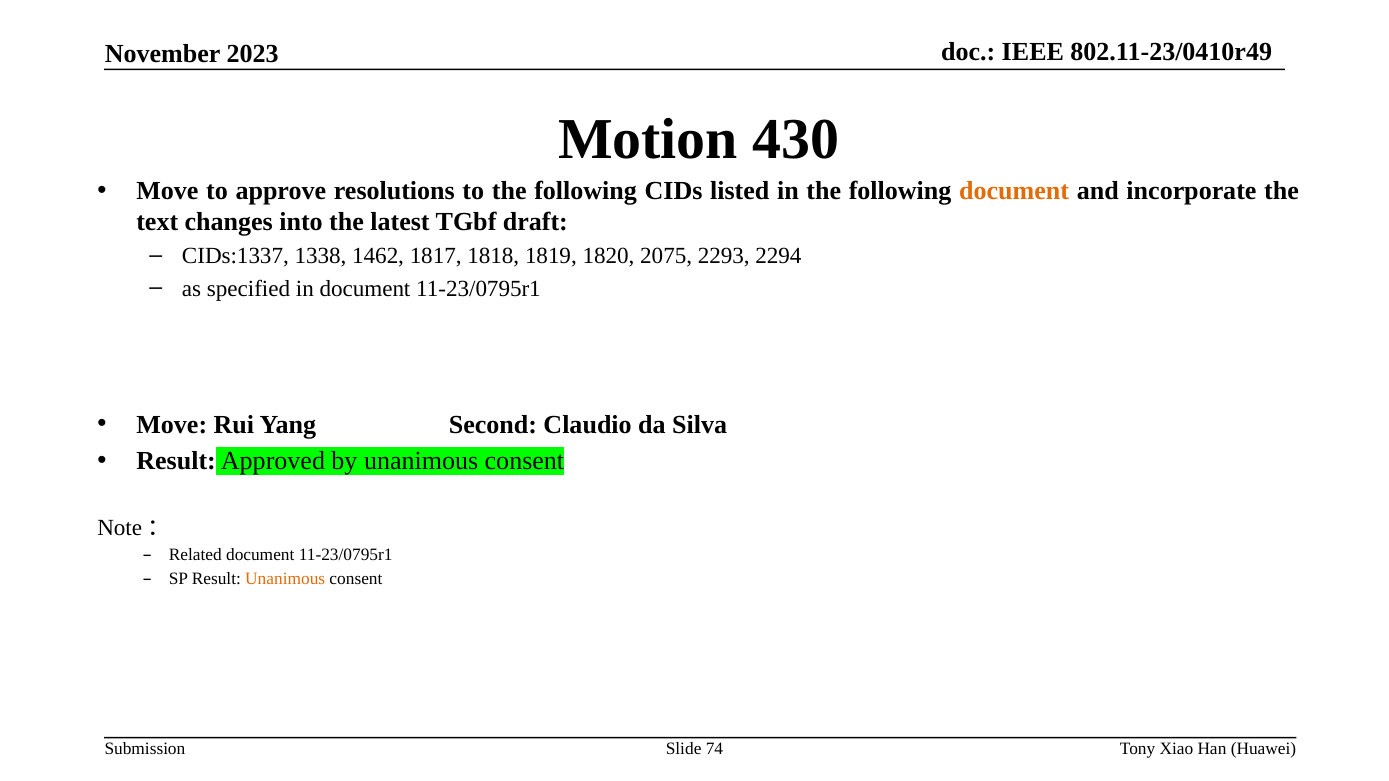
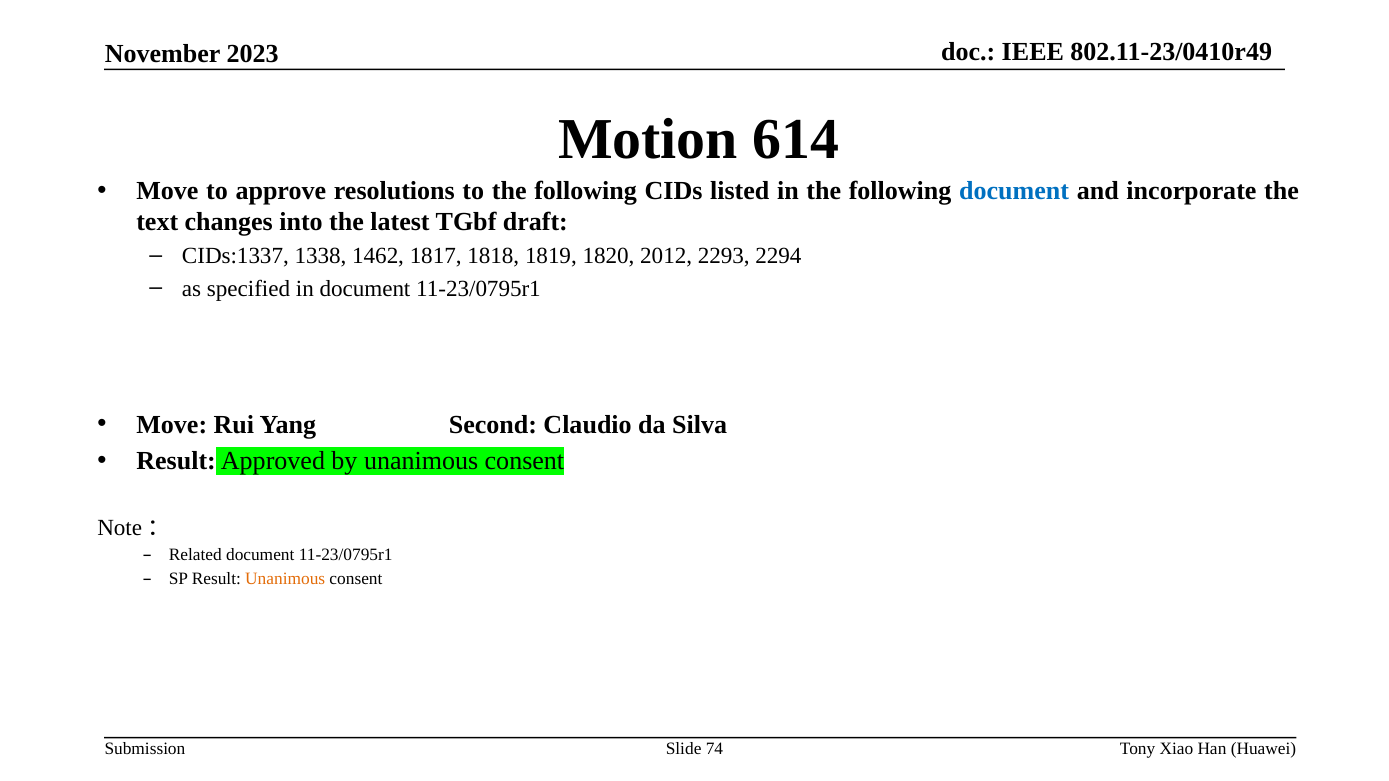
430: 430 -> 614
document at (1014, 191) colour: orange -> blue
2075: 2075 -> 2012
